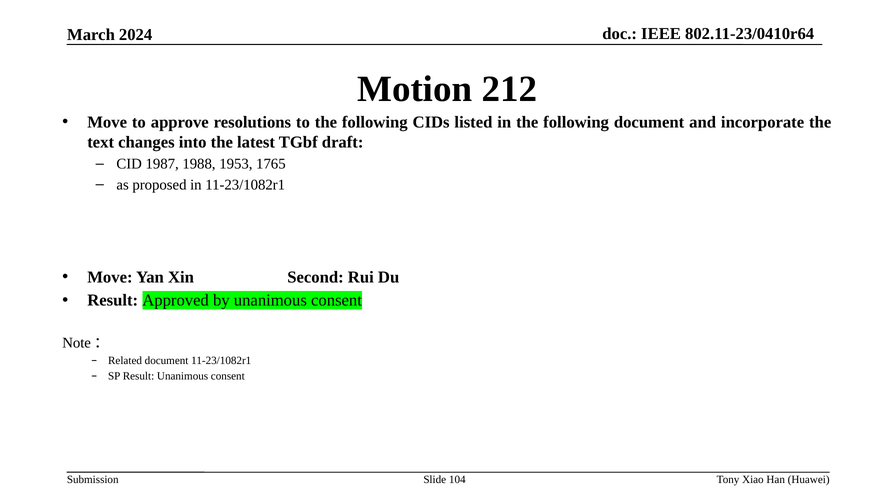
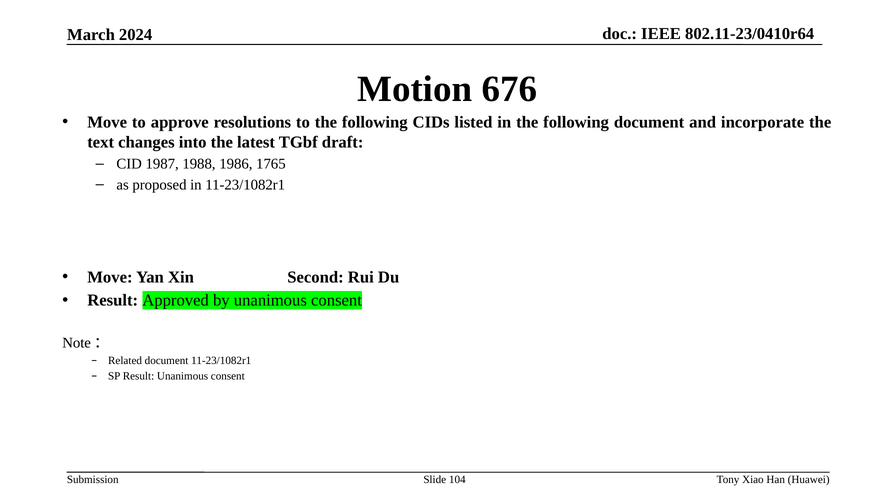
212: 212 -> 676
1953: 1953 -> 1986
